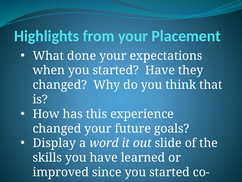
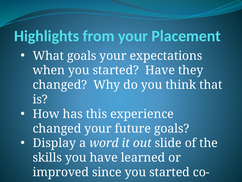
What done: done -> goals
